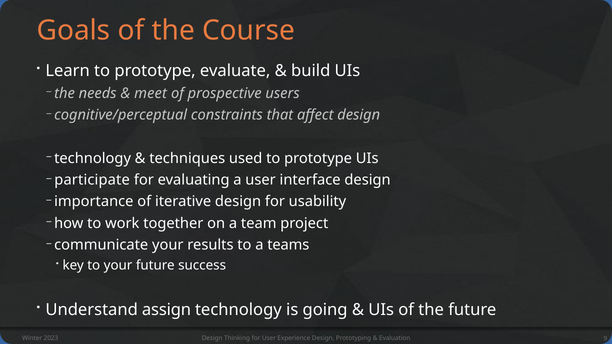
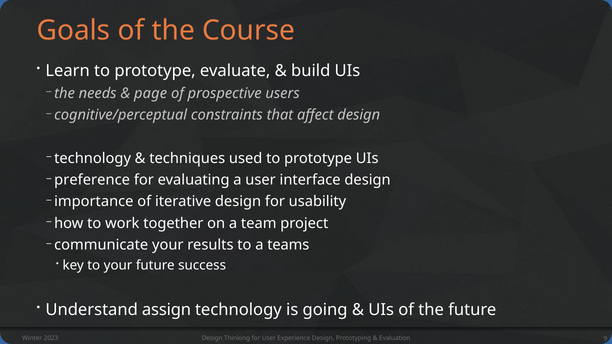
meet: meet -> page
participate: participate -> preference
